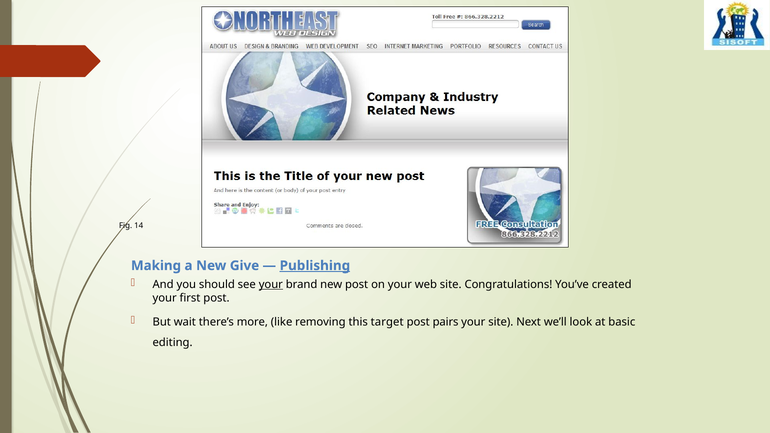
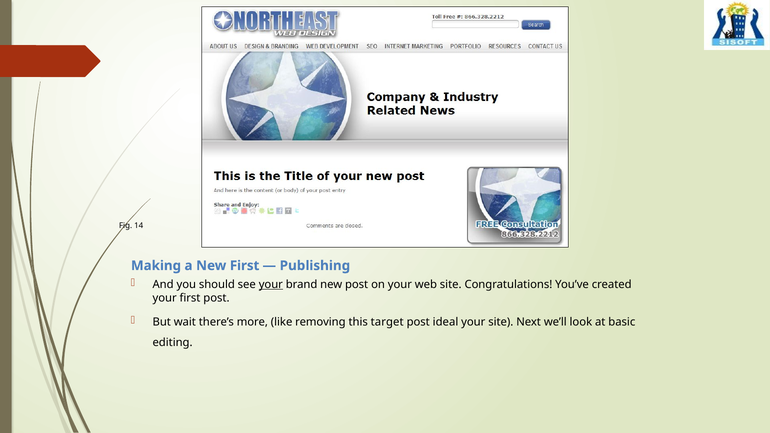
New Give: Give -> First
Publishing underline: present -> none
pairs: pairs -> ideal
